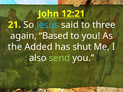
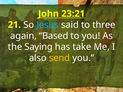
12:21: 12:21 -> 23:21
Added: Added -> Saying
shut: shut -> take
send colour: light green -> yellow
